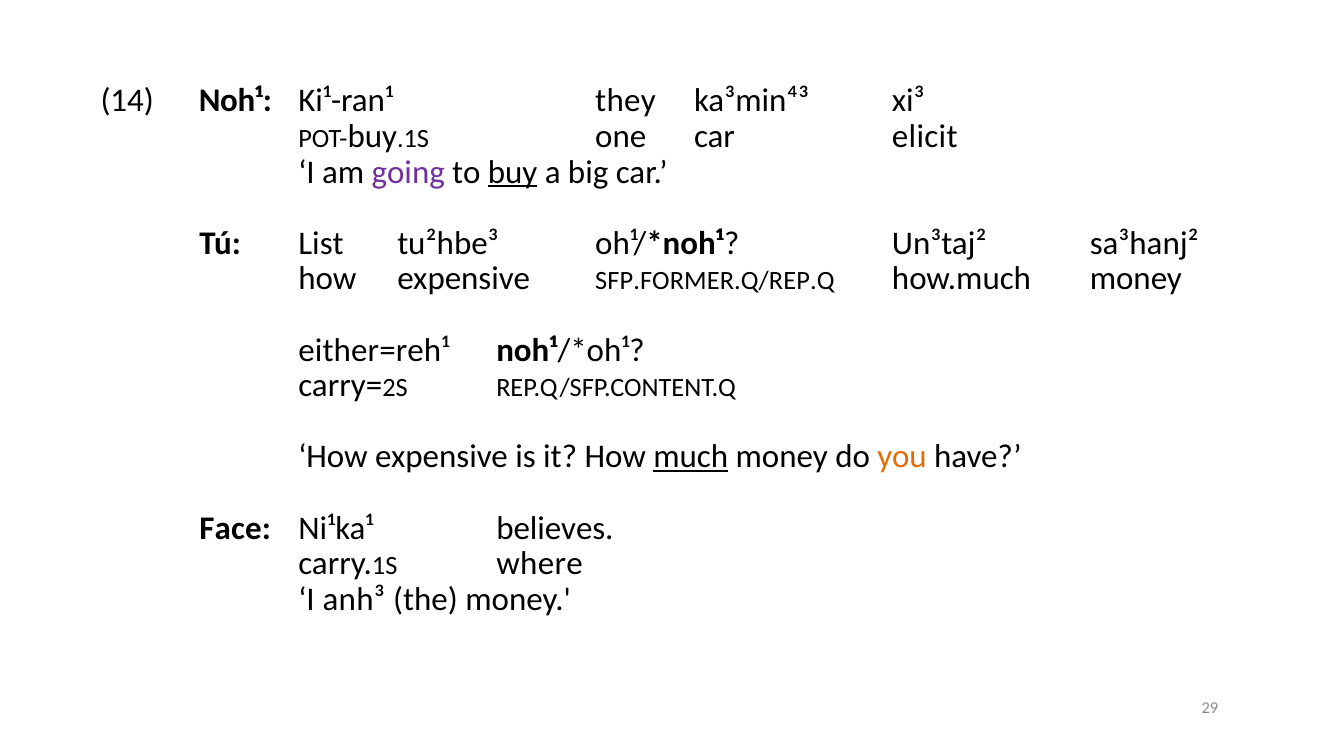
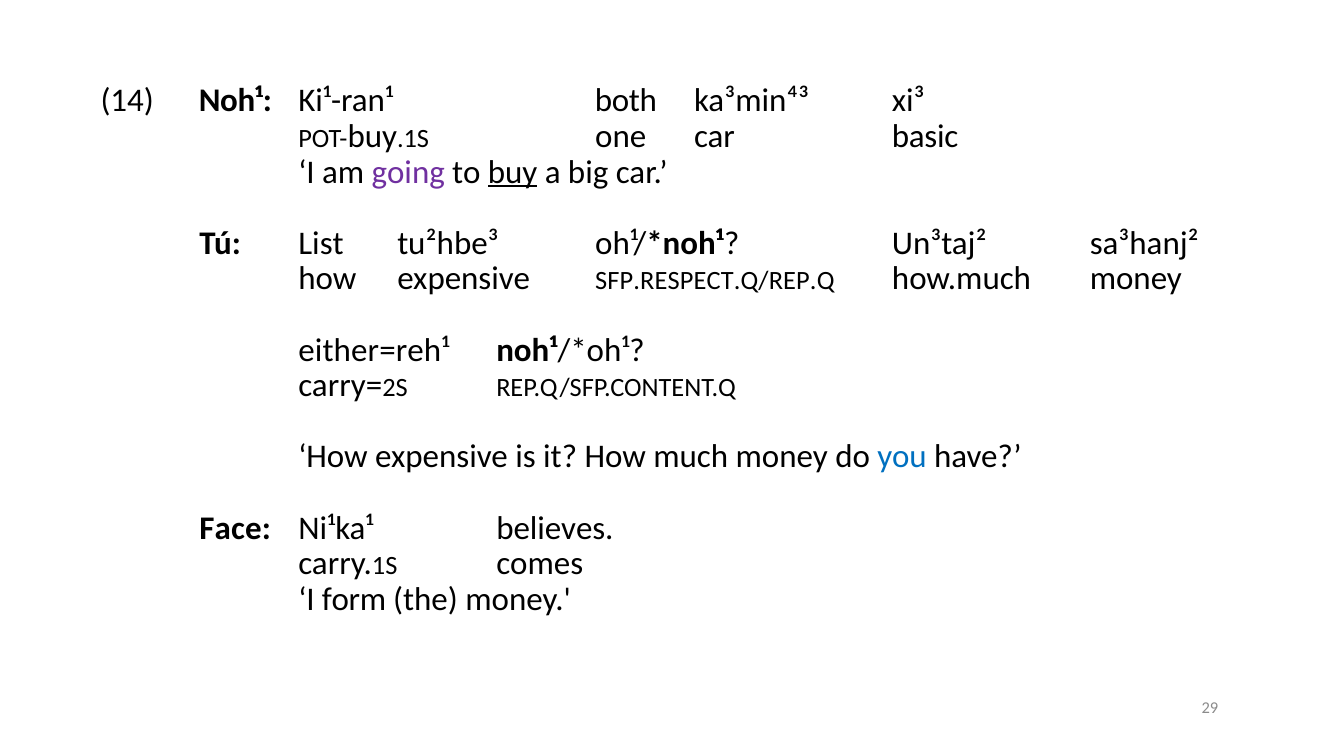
they: they -> both
elicit: elicit -> basic
SFP.FORMER.Q/REP.Q: SFP.FORMER.Q/REP.Q -> SFP.RESPECT.Q/REP.Q
much underline: present -> none
you colour: orange -> blue
where: where -> comes
anh³: anh³ -> form
